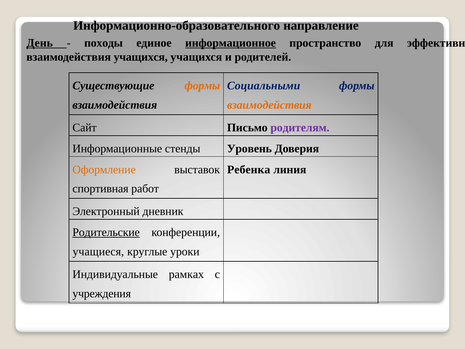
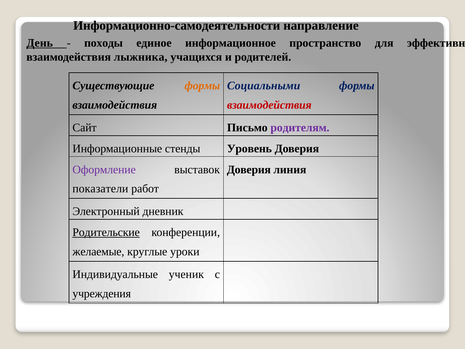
Информационно-образовательного: Информационно-образовательного -> Информационно-самодеятельности
информационное underline: present -> none
взаимодействия учащихся: учащихся -> лыжника
взаимодействия at (269, 105) colour: orange -> red
Оформление colour: orange -> purple
Ребенка at (249, 169): Ребенка -> Доверия
спортивная: спортивная -> показатели
учащиеся: учащиеся -> желаемые
рамках: рамках -> ученик
